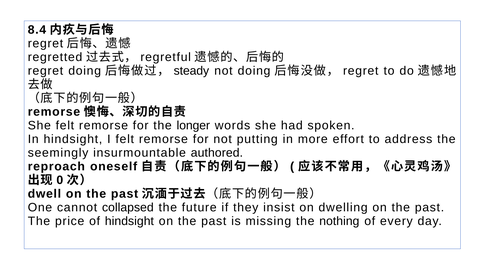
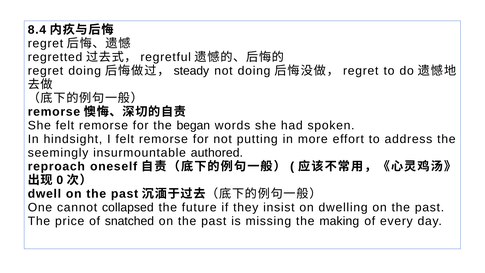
longer: longer -> began
of hindsight: hindsight -> snatched
nothing: nothing -> making
